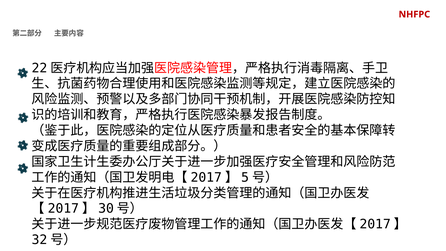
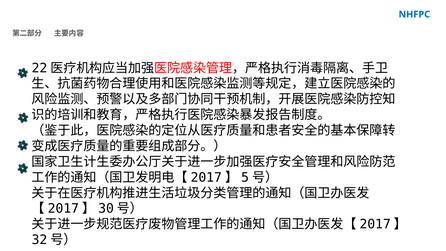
NHFPC colour: red -> blue
